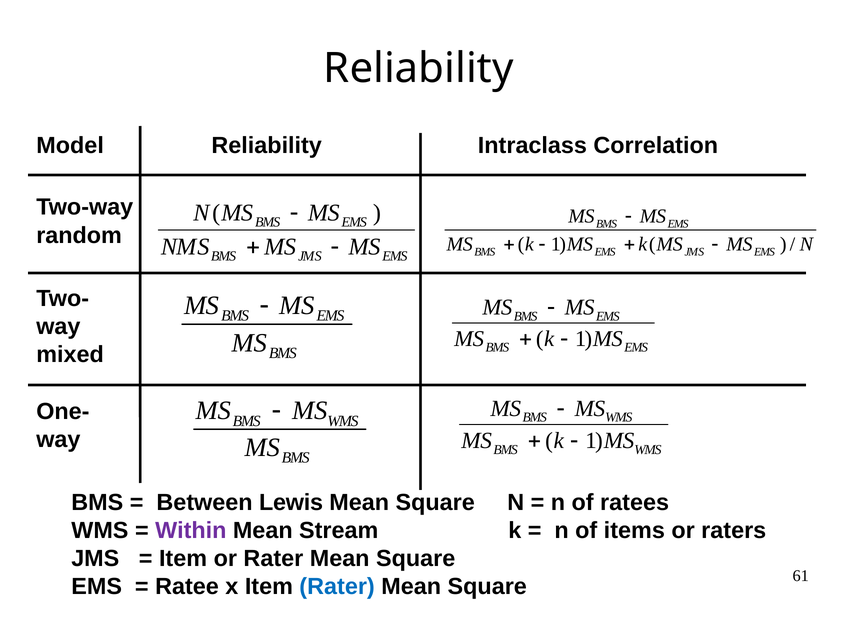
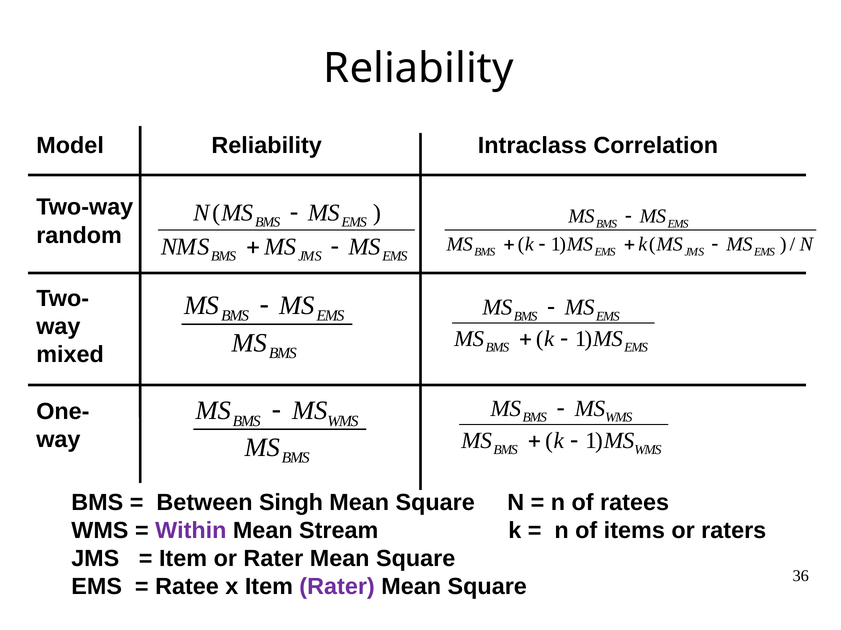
Lewis: Lewis -> Singh
Rater at (337, 587) colour: blue -> purple
61: 61 -> 36
